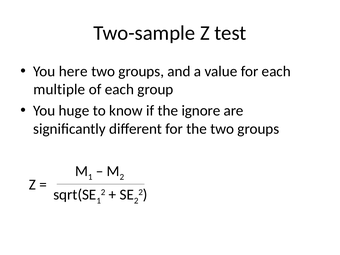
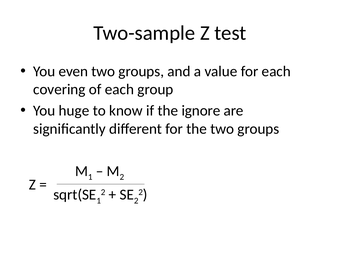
here: here -> even
multiple: multiple -> covering
